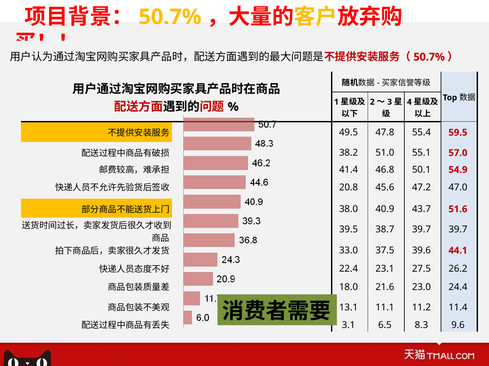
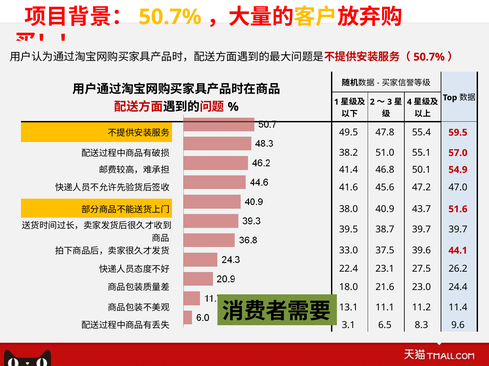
20.8: 20.8 -> 41.6
